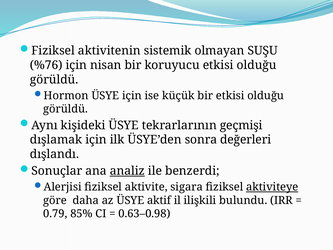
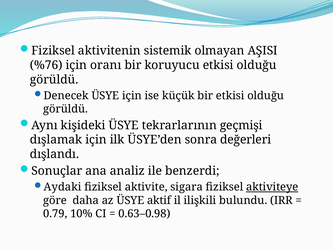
SUŞU: SUŞU -> AŞISI
nisan: nisan -> oranı
Hormon: Hormon -> Denecek
analiz underline: present -> none
Alerjisi: Alerjisi -> Aydaki
85%: 85% -> 10%
